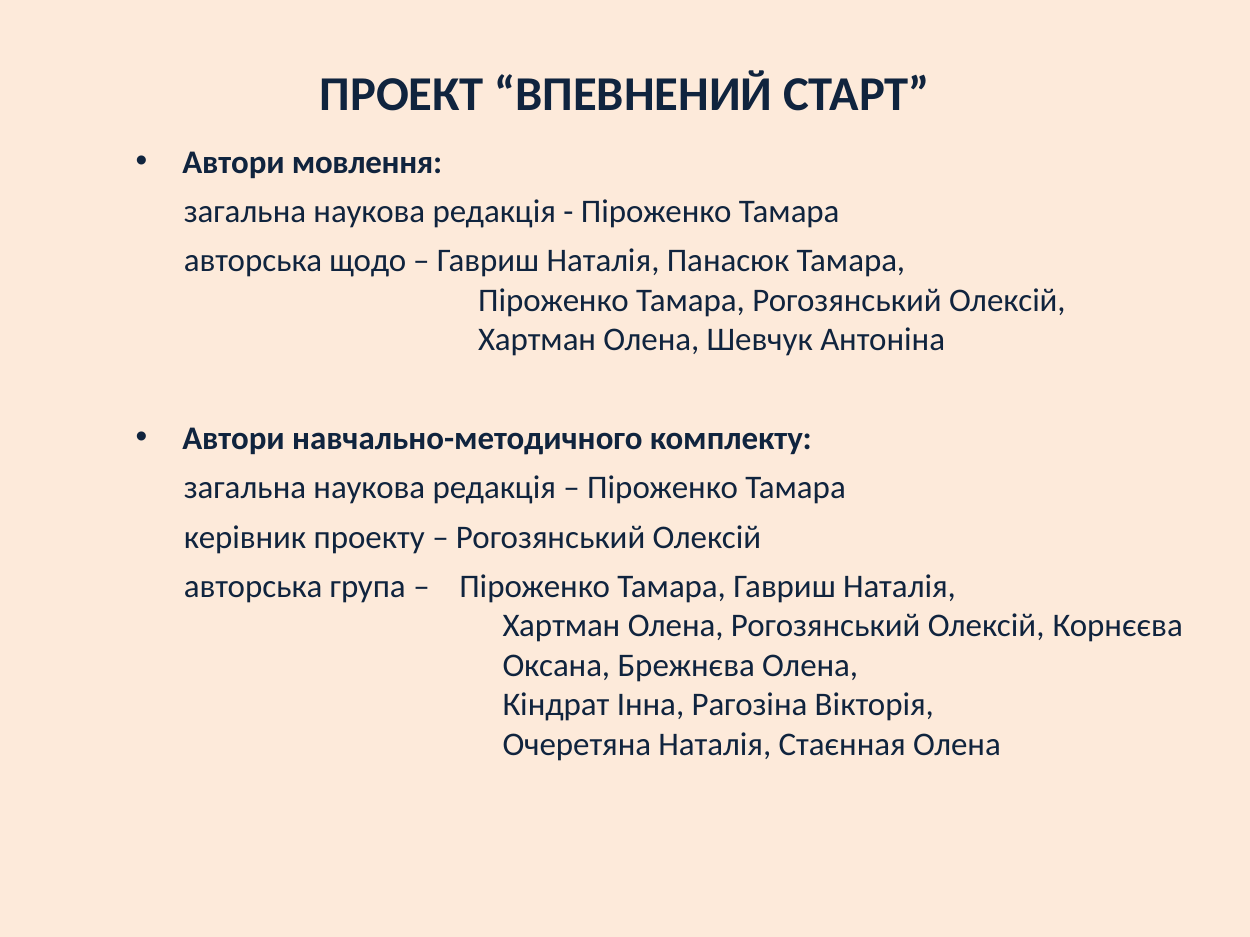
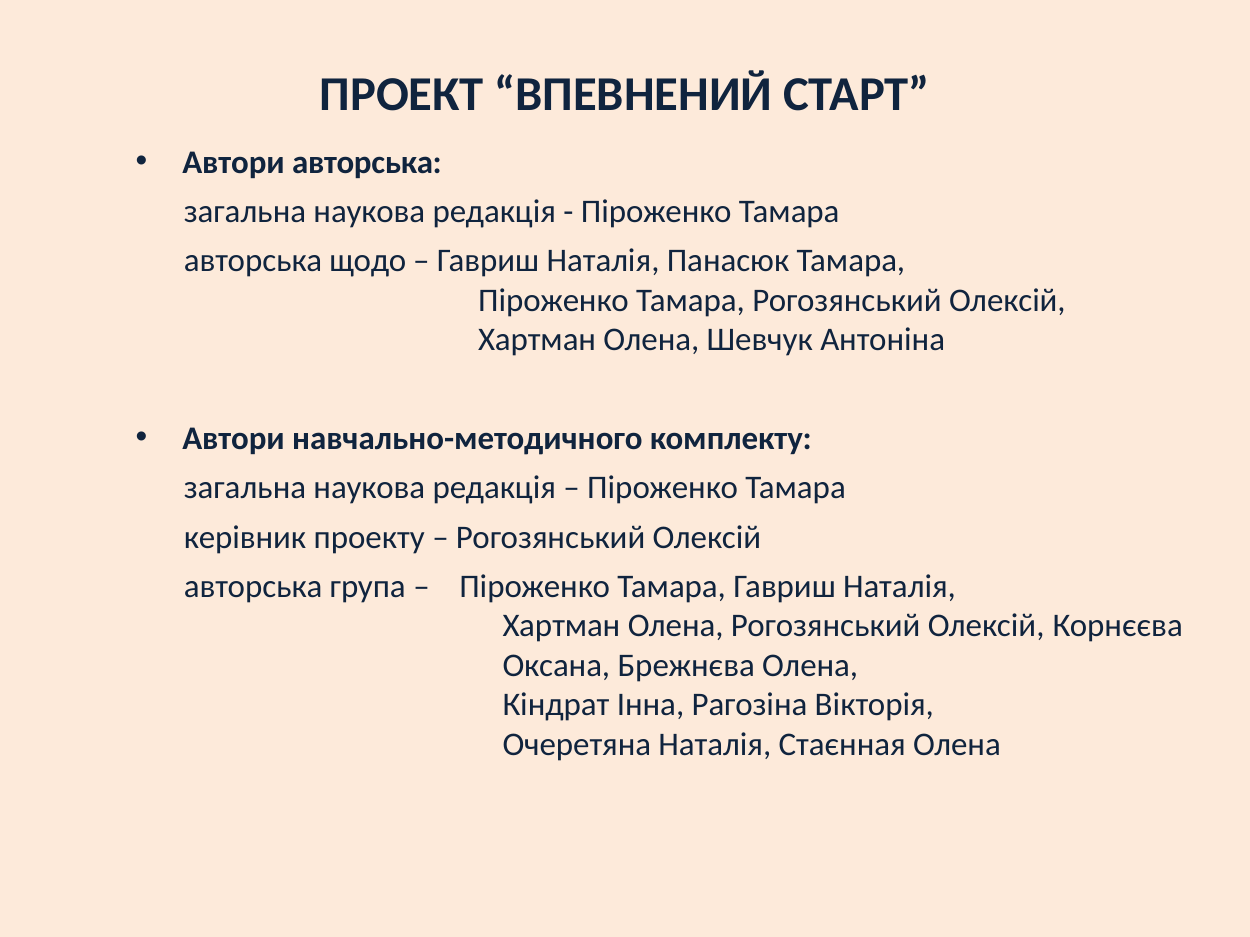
Автори мовлення: мовлення -> авторська
